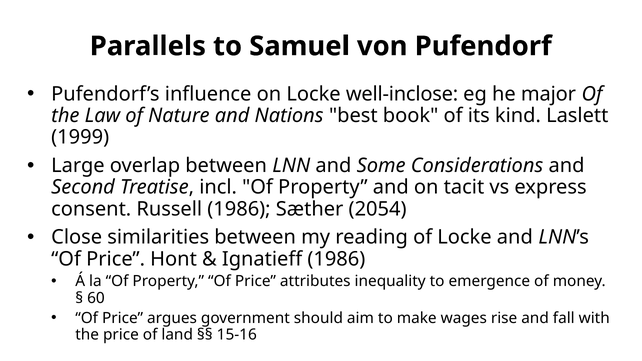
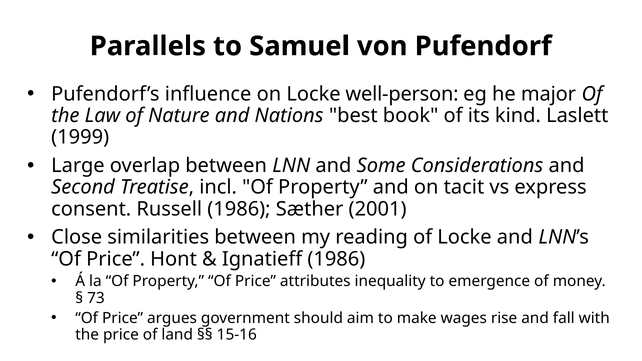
well-inclose: well-inclose -> well-person
2054: 2054 -> 2001
60: 60 -> 73
